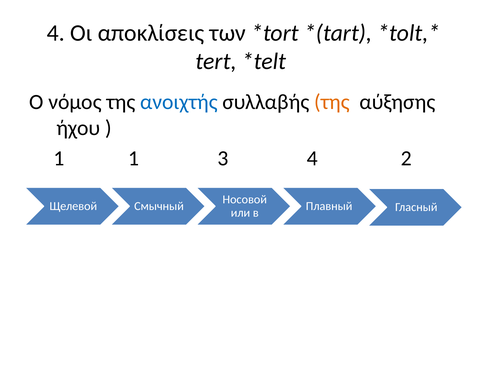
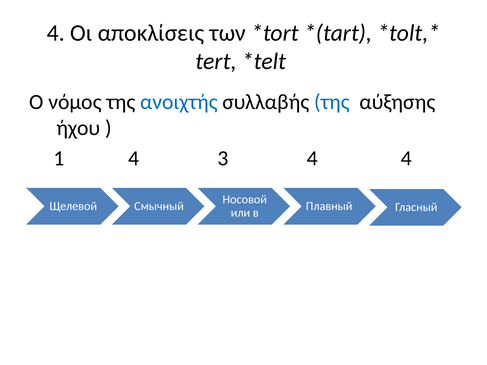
της at (332, 102) colour: orange -> blue
1 1: 1 -> 4
4 2: 2 -> 4
